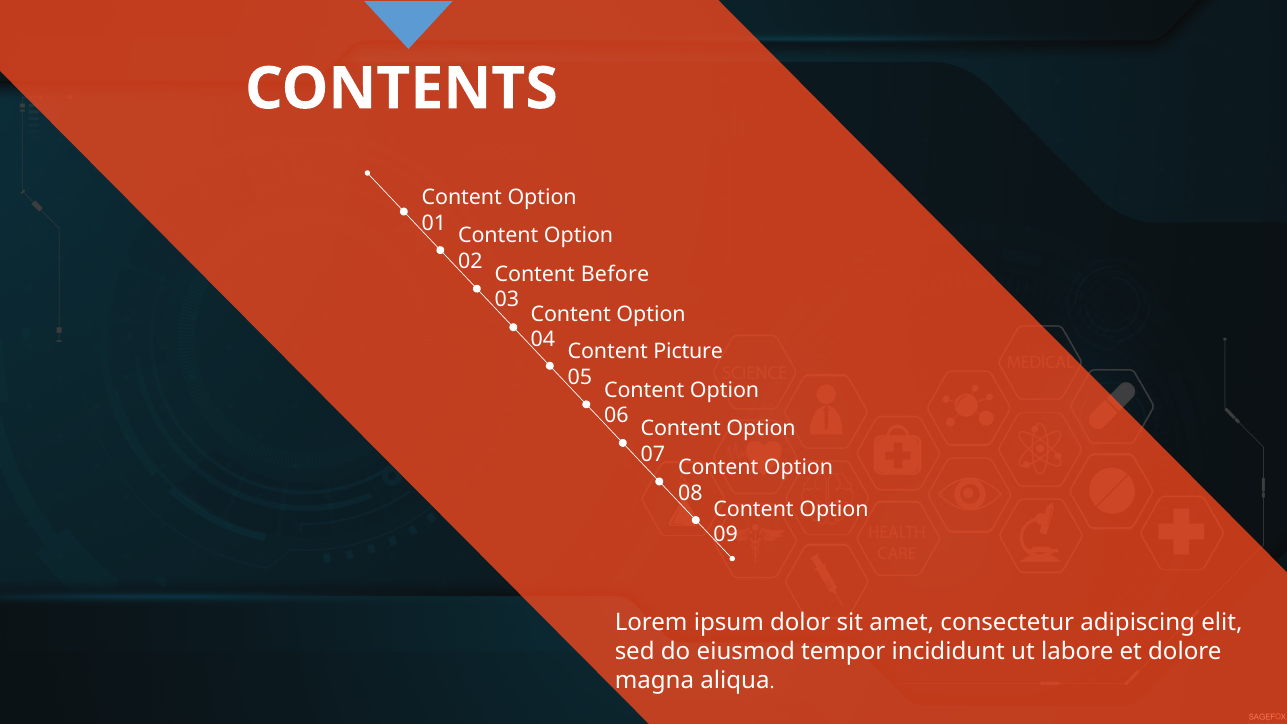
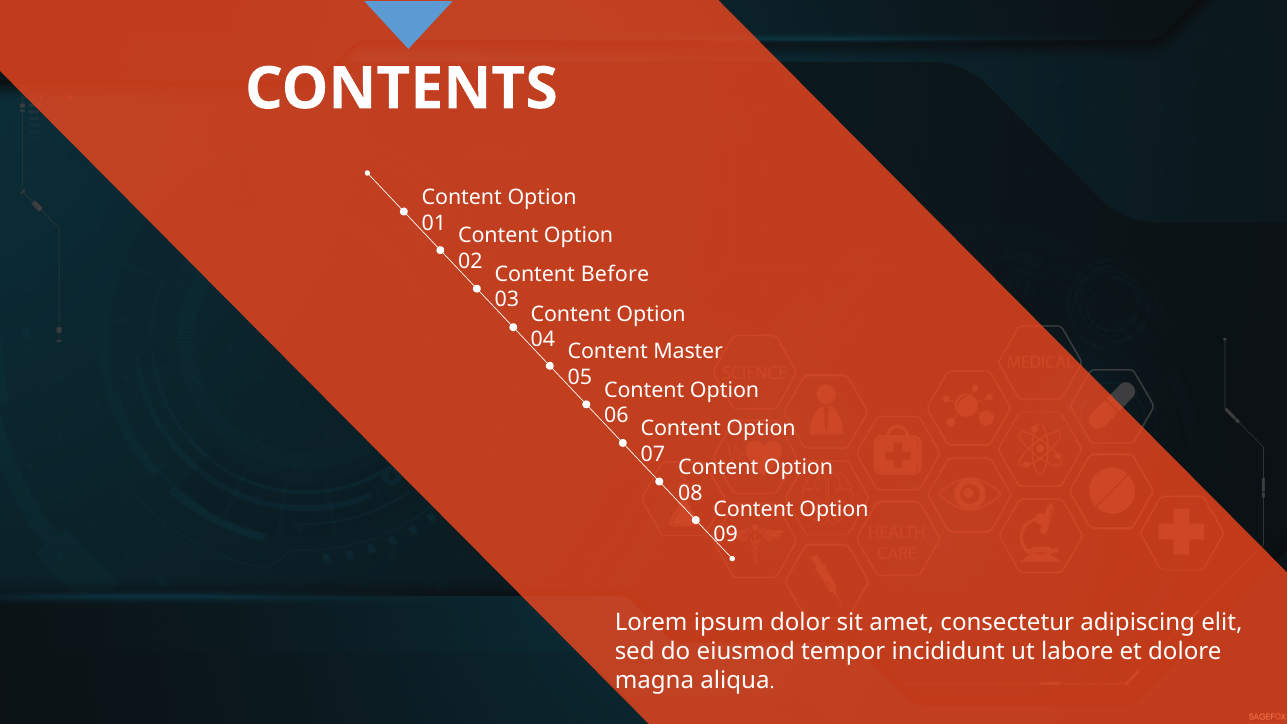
Picture: Picture -> Master
